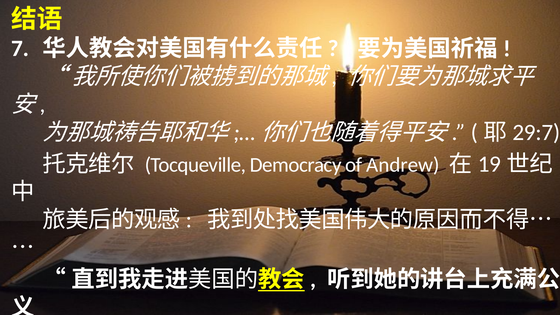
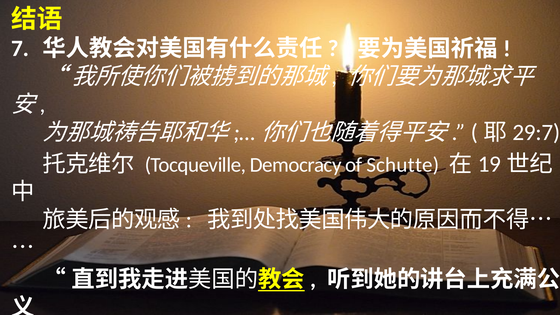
Andrew: Andrew -> Schutte
